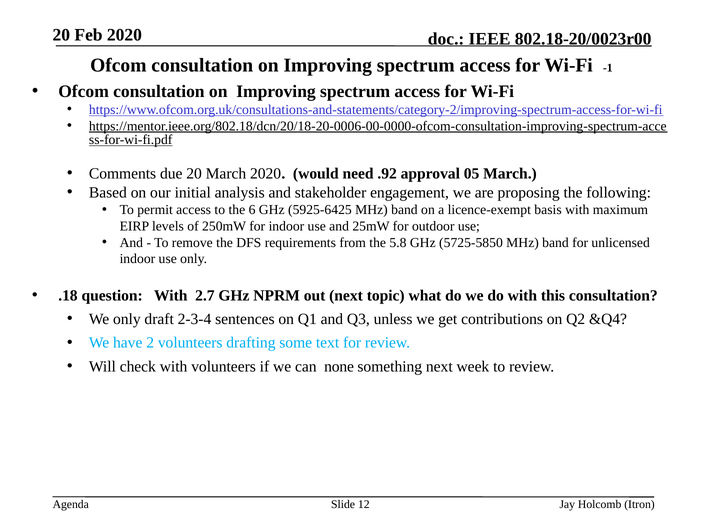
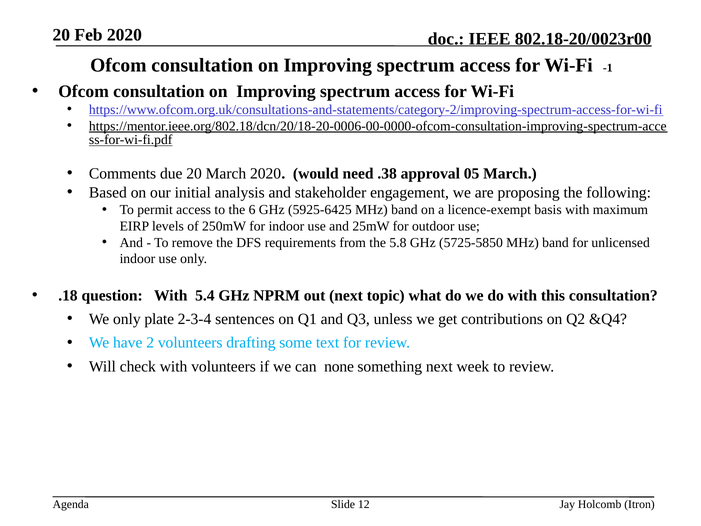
.92: .92 -> .38
2.7: 2.7 -> 5.4
draft: draft -> plate
